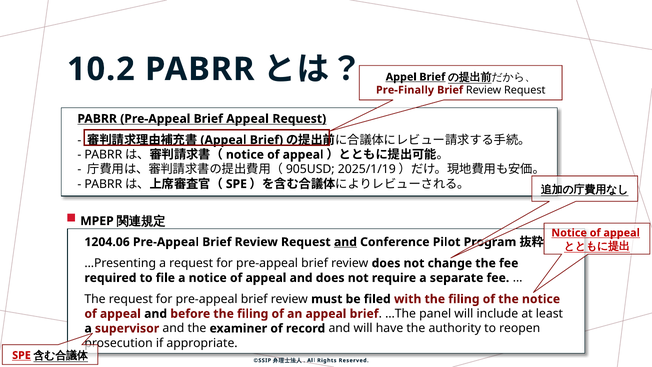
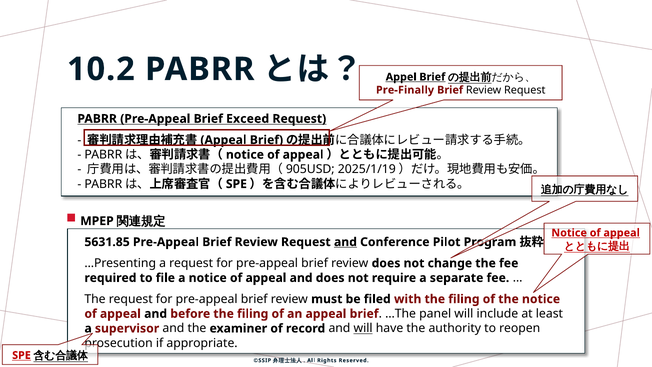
Brief Appeal: Appeal -> Exceed
1204.06: 1204.06 -> 5631.85
will at (363, 328) underline: none -> present
